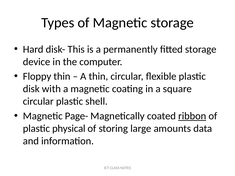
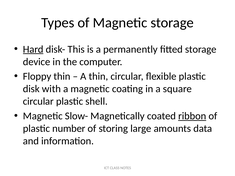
Hard underline: none -> present
Page-: Page- -> Slow-
physical: physical -> number
